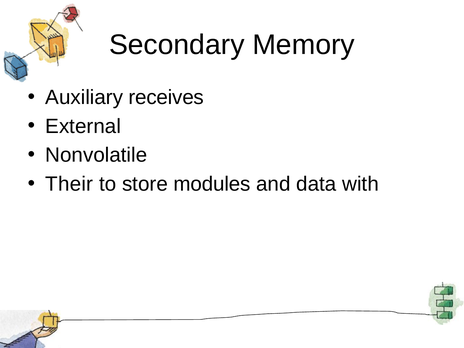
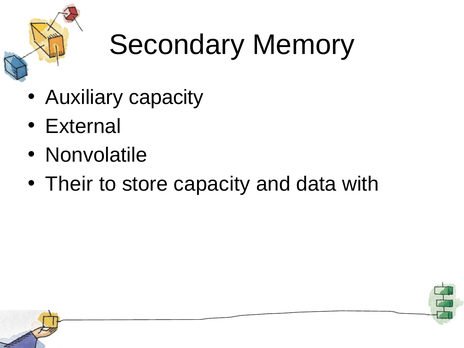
Auxiliary receives: receives -> capacity
store modules: modules -> capacity
